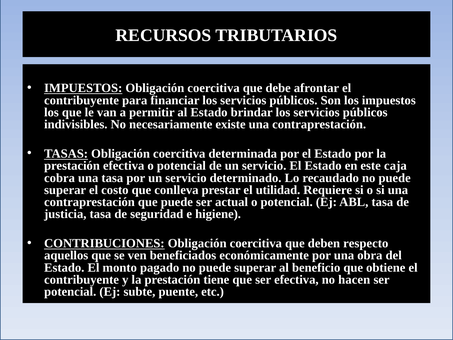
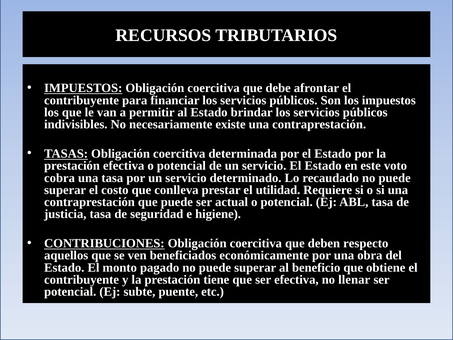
caja: caja -> voto
hacen: hacen -> llenar
